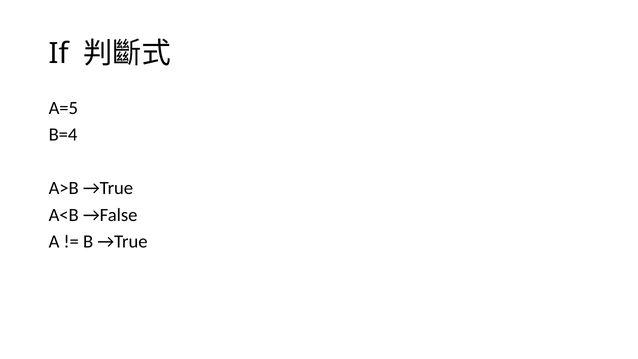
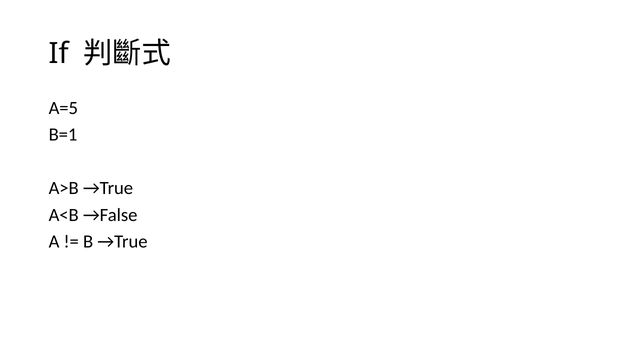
B=4: B=4 -> B=1
